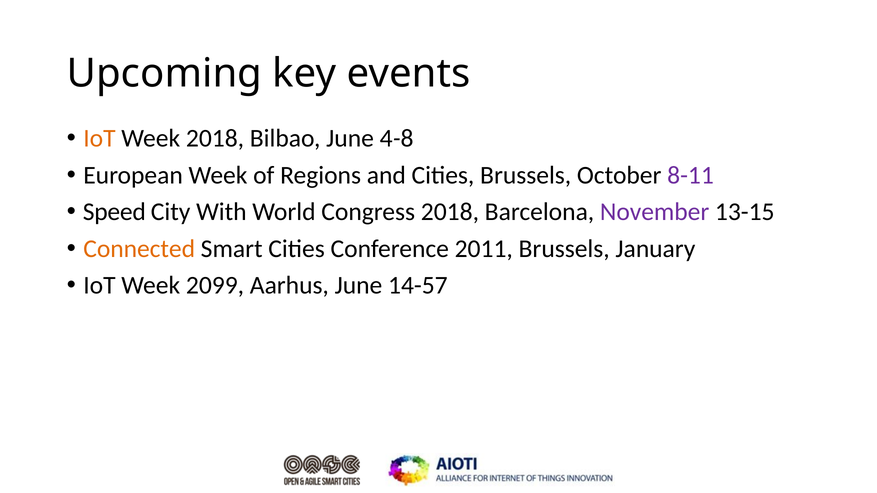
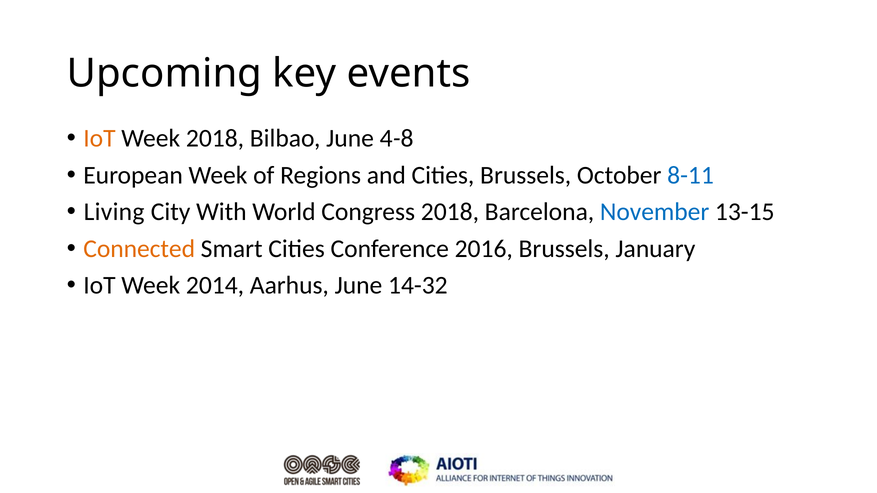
8-11 colour: purple -> blue
Speed: Speed -> Living
November colour: purple -> blue
2011: 2011 -> 2016
2099: 2099 -> 2014
14-57: 14-57 -> 14-32
